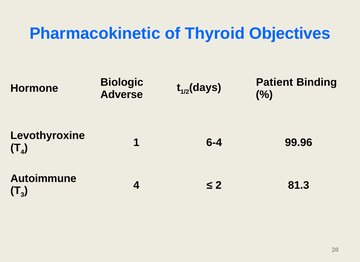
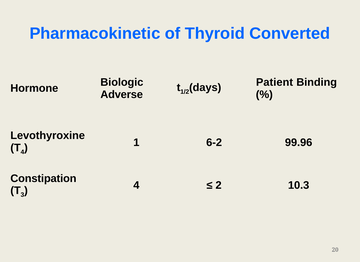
Objectives: Objectives -> Converted
6-4: 6-4 -> 6-2
Autoimmune: Autoimmune -> Constipation
81.3: 81.3 -> 10.3
